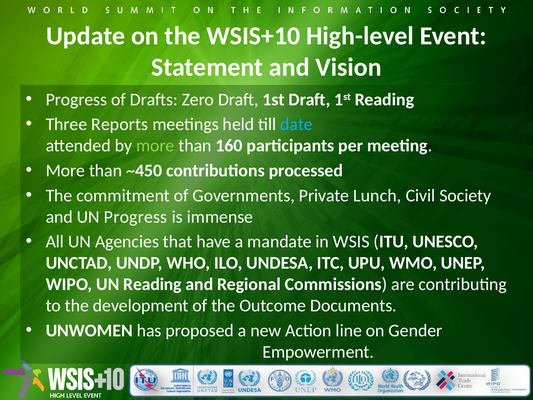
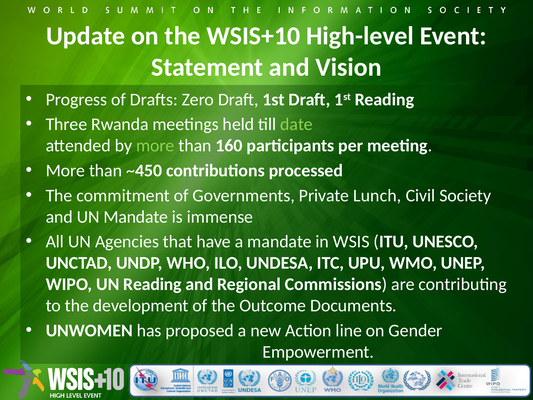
Reports: Reports -> Rwanda
date colour: light blue -> light green
UN Progress: Progress -> Mandate
